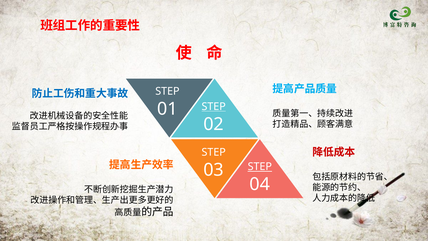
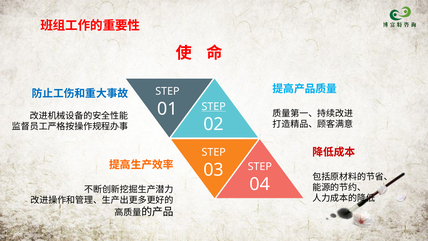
STEP at (260, 166) underline: present -> none
